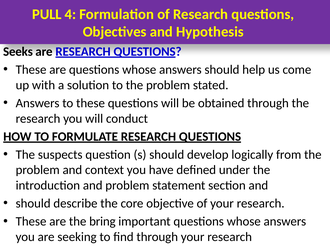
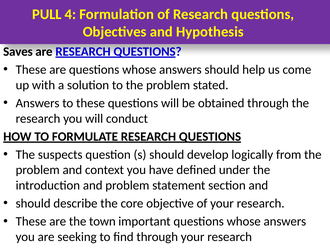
Seeks: Seeks -> Saves
bring: bring -> town
